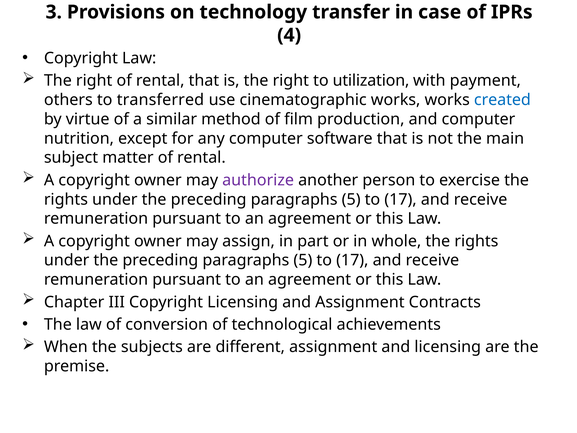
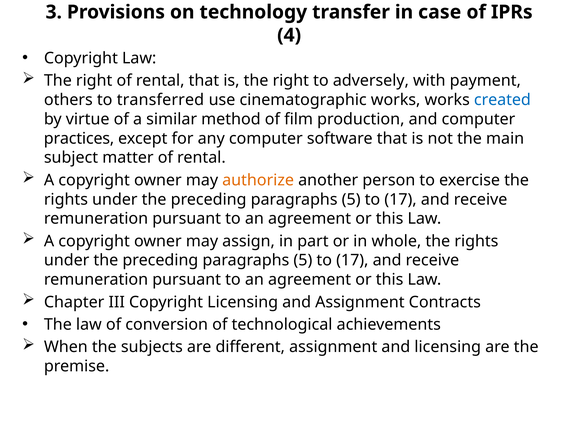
utilization: utilization -> adversely
nutrition: nutrition -> practices
authorize colour: purple -> orange
